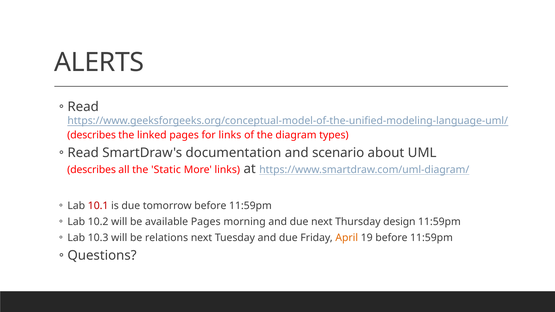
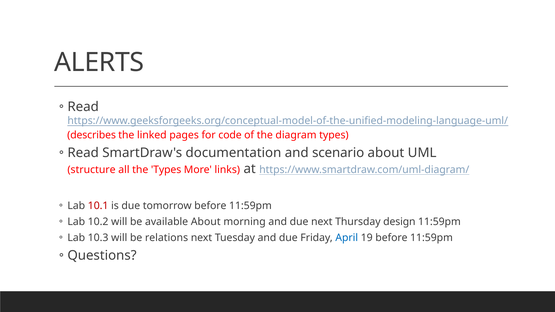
for links: links -> code
describes at (92, 170): describes -> structure
the Static: Static -> Types
available Pages: Pages -> About
April colour: orange -> blue
